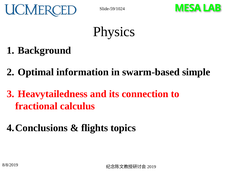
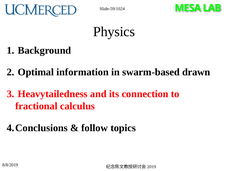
simple: simple -> drawn
flights: flights -> follow
